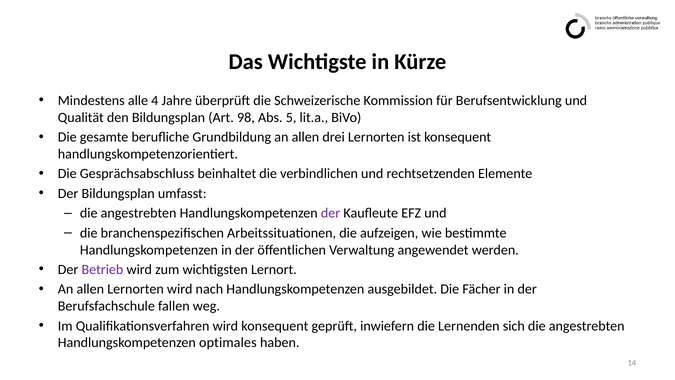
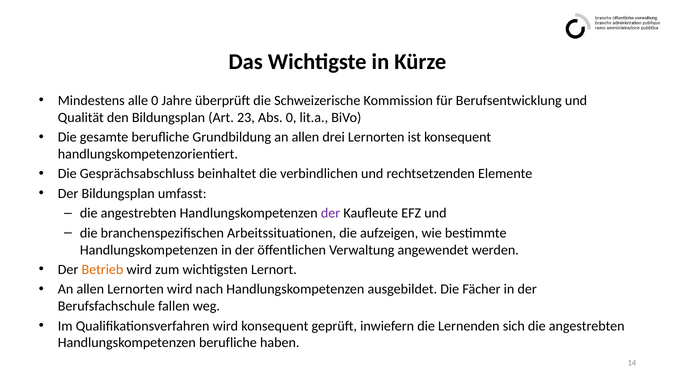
alle 4: 4 -> 0
98: 98 -> 23
Abs 5: 5 -> 0
Betrieb colour: purple -> orange
Handlungskompetenzen optimales: optimales -> berufliche
